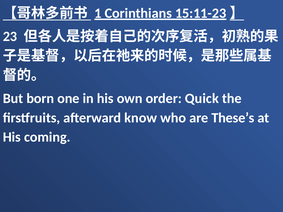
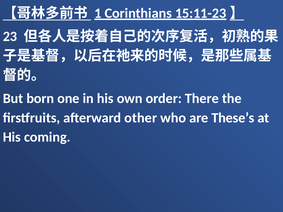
Quick: Quick -> There
know: know -> other
